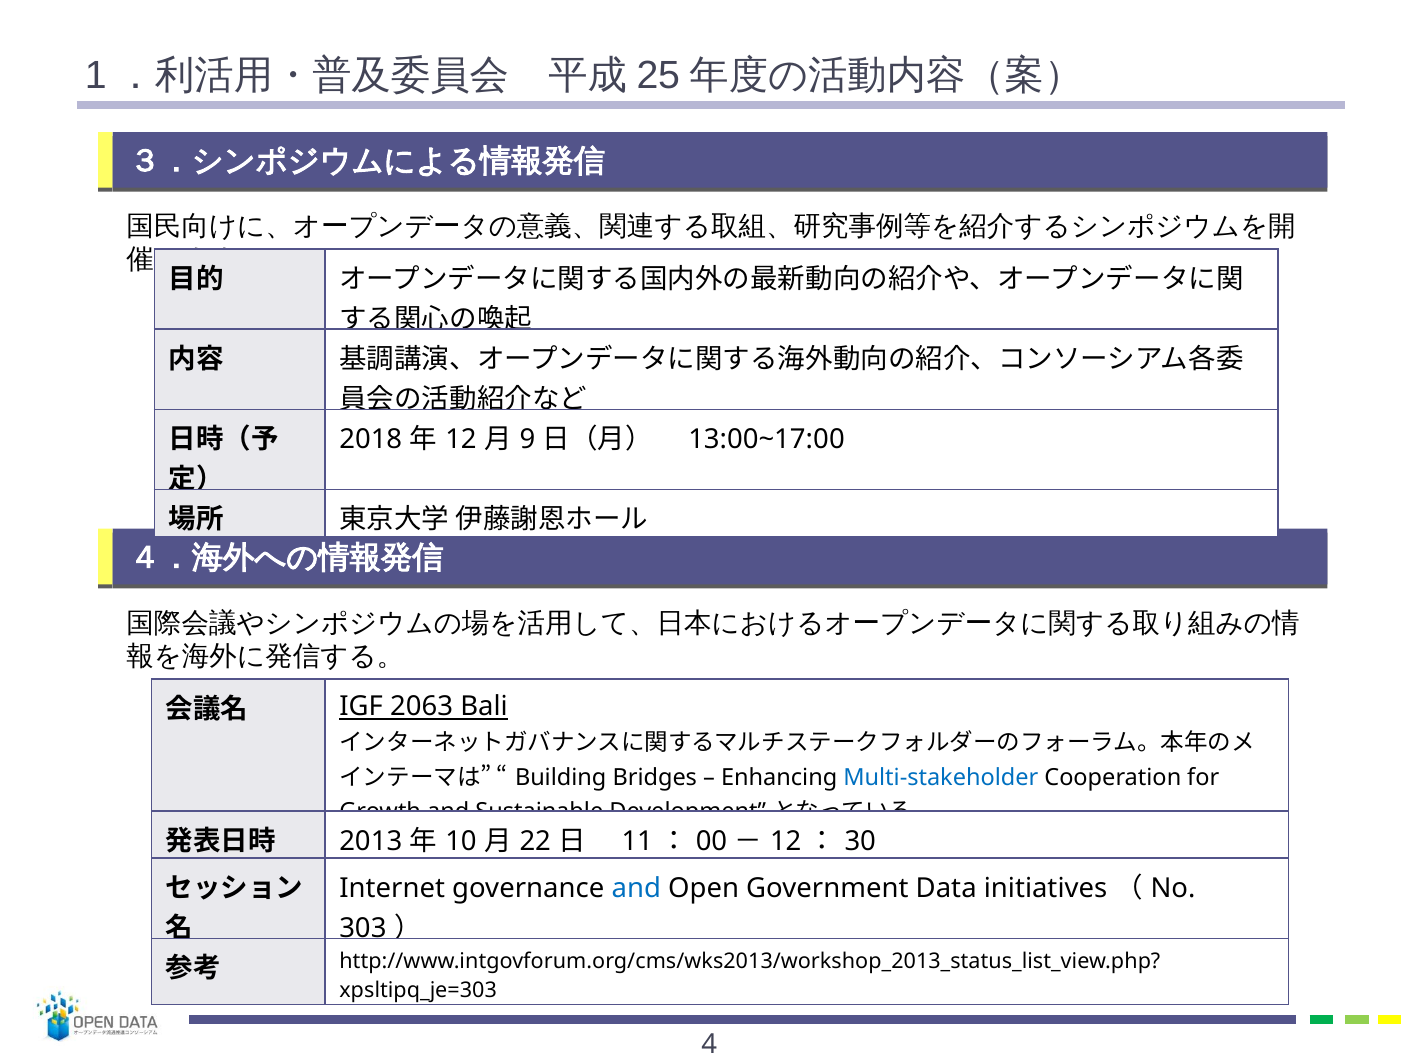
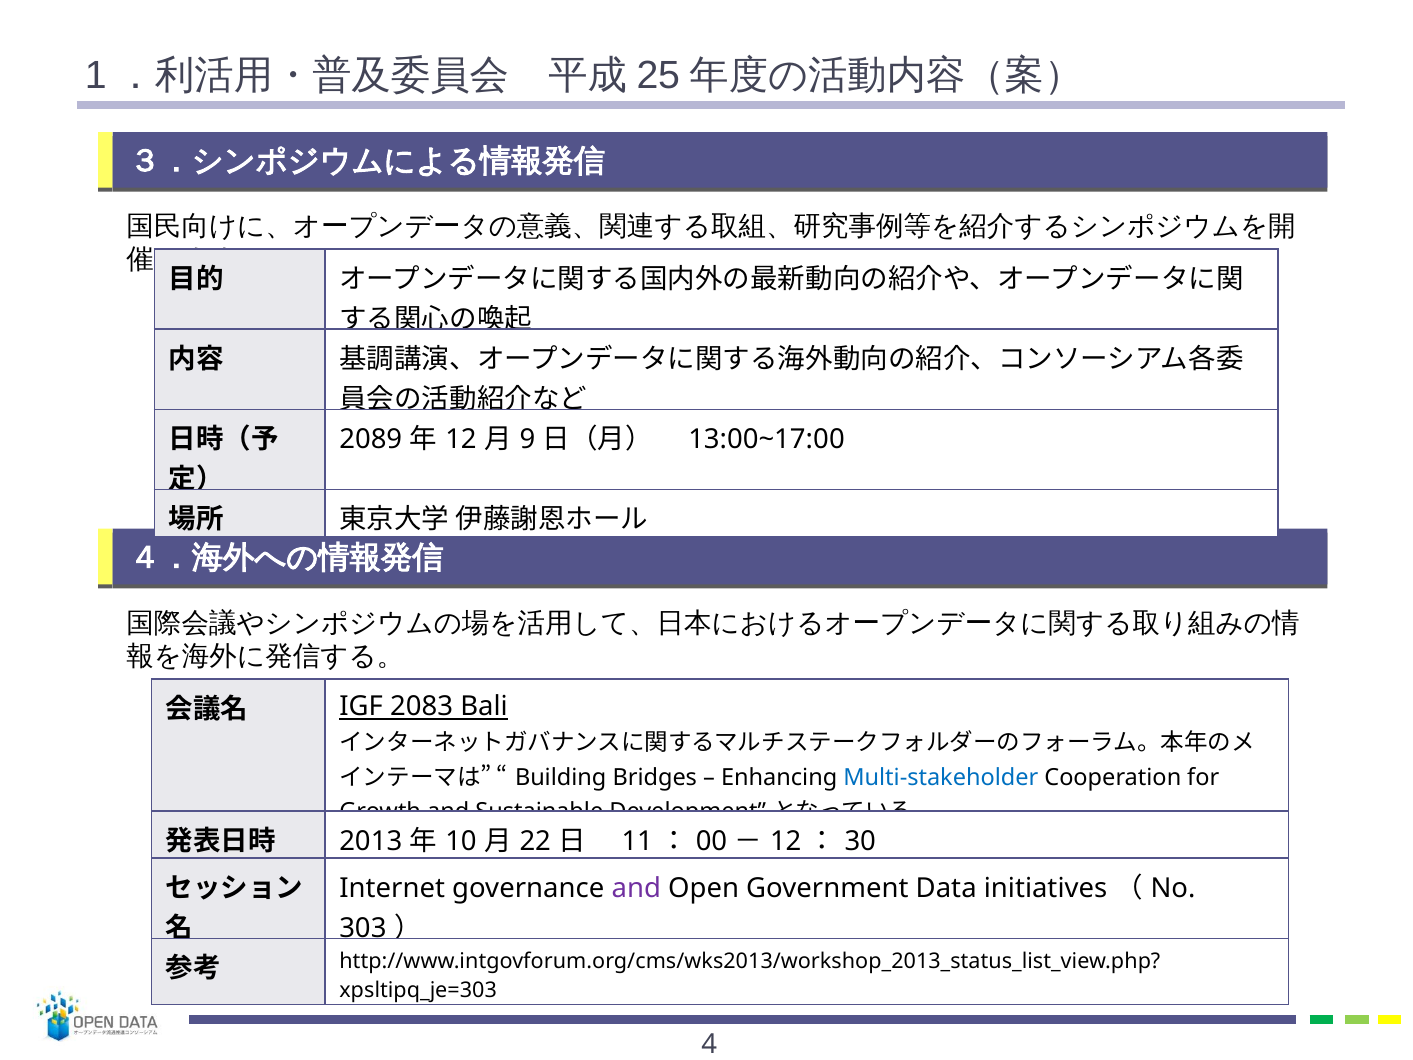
2018: 2018 -> 2089
2063: 2063 -> 2083
and at (636, 888) colour: blue -> purple
